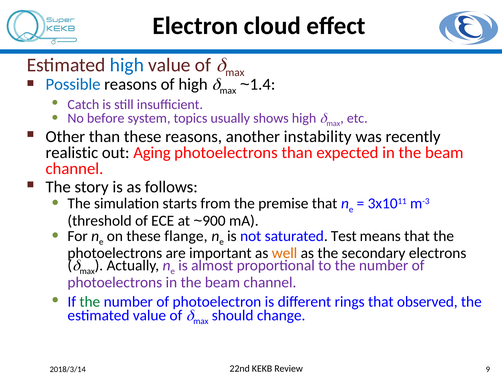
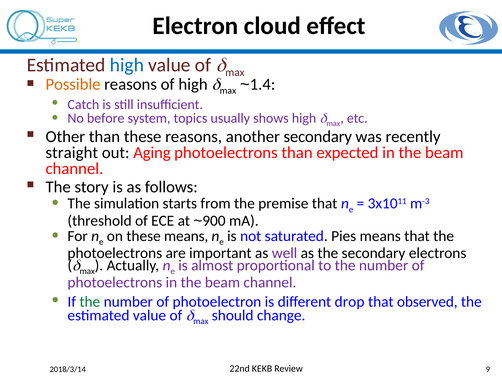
Possible colour: blue -> orange
another instability: instability -> secondary
realistic: realistic -> straight
these flange: flange -> means
Test: Test -> Pies
well colour: orange -> purple
rings: rings -> drop
